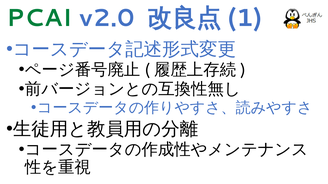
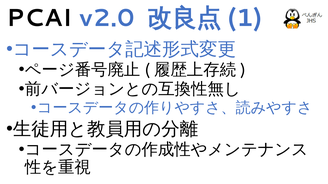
PCAI colour: green -> black
